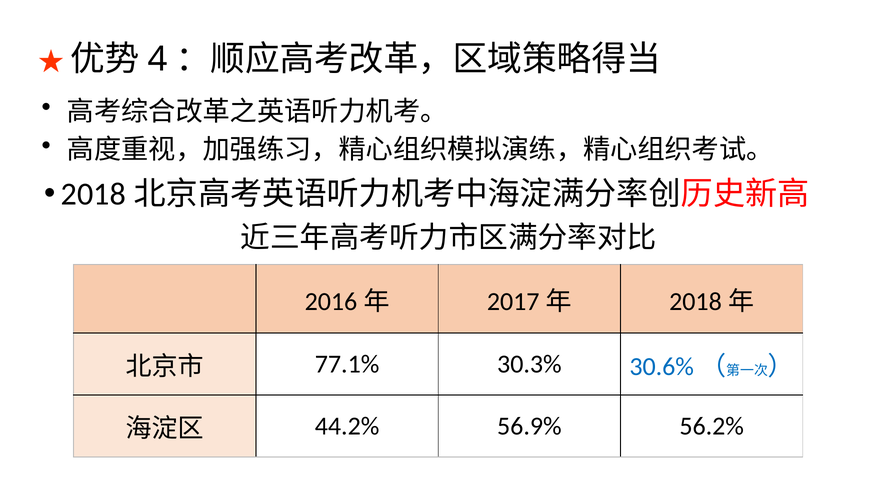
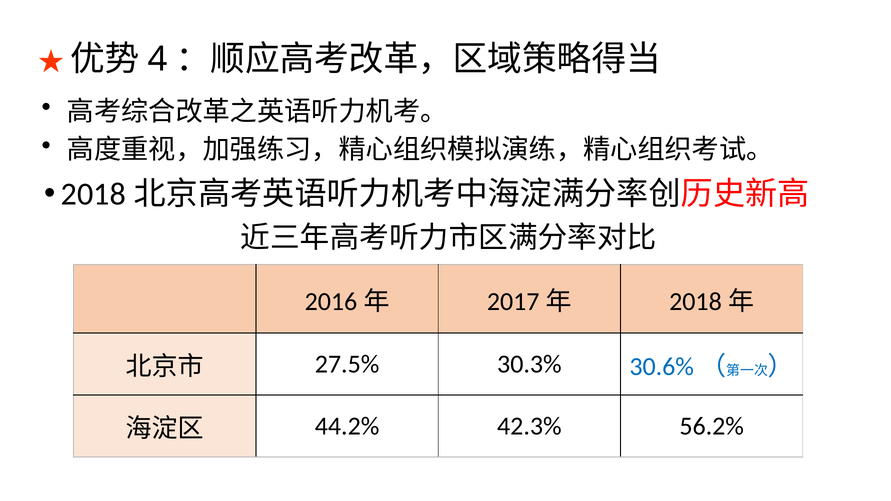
77.1%: 77.1% -> 27.5%
56.9%: 56.9% -> 42.3%
